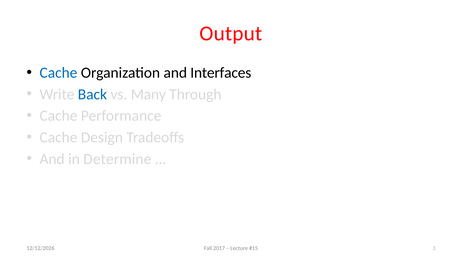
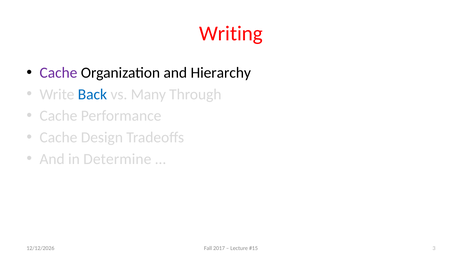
Output: Output -> Writing
Cache at (58, 73) colour: blue -> purple
Interfaces: Interfaces -> Hierarchy
